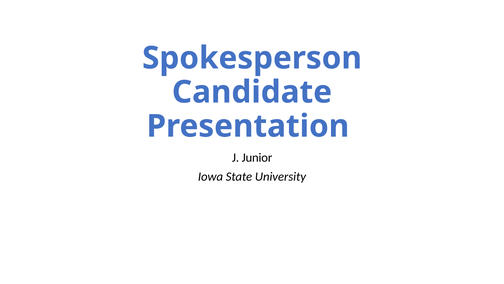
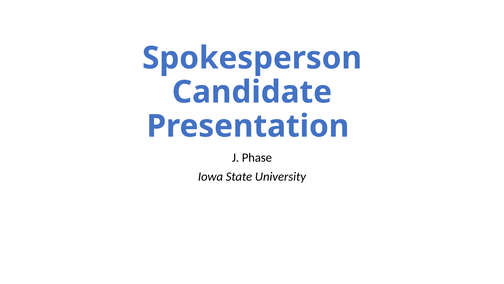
Junior: Junior -> Phase
